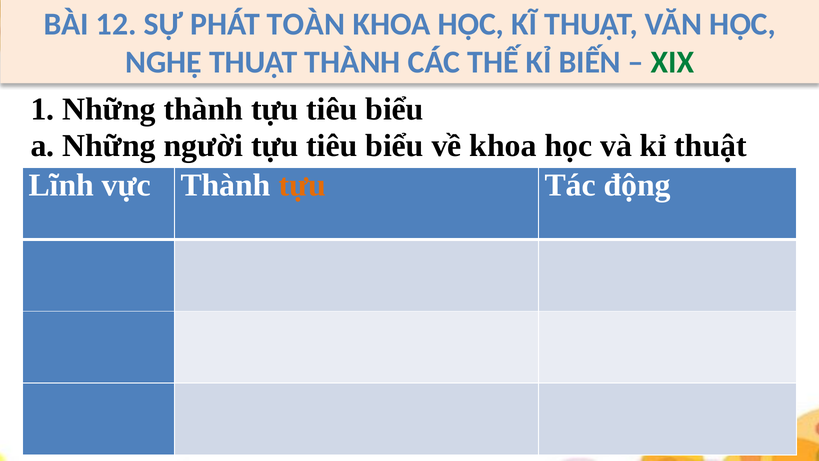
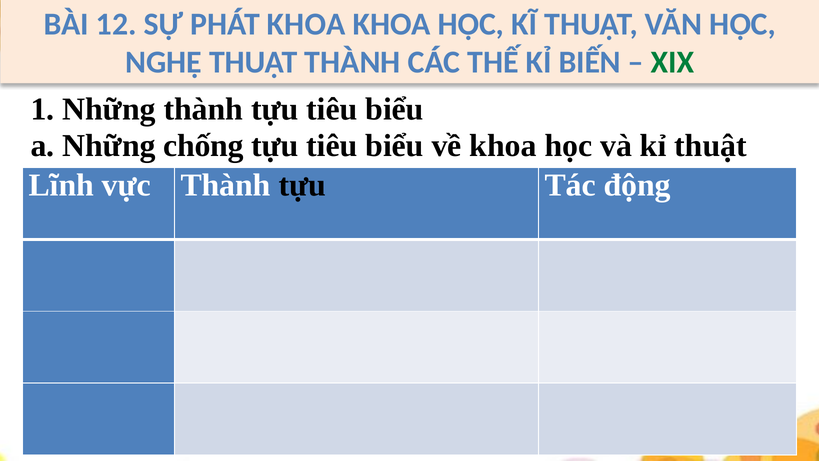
PHÁT TOÀN: TOÀN -> KHOA
người: người -> chống
tựu at (302, 185) colour: orange -> black
